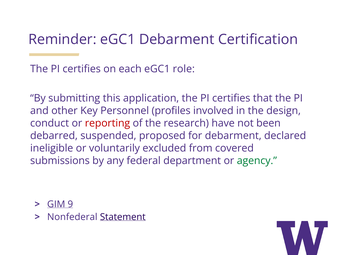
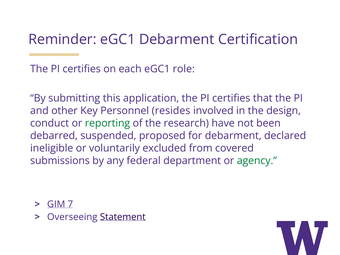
profiles: profiles -> resides
reporting colour: red -> green
9: 9 -> 7
Nonfederal: Nonfederal -> Overseeing
